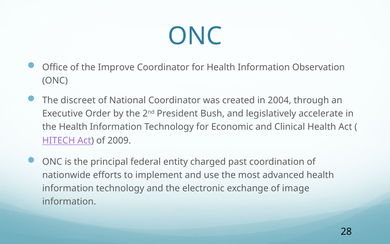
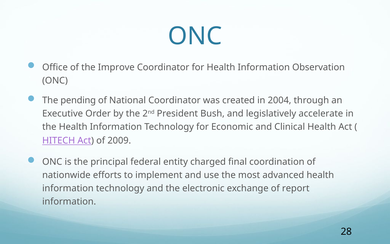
discreet: discreet -> pending
past: past -> final
image: image -> report
